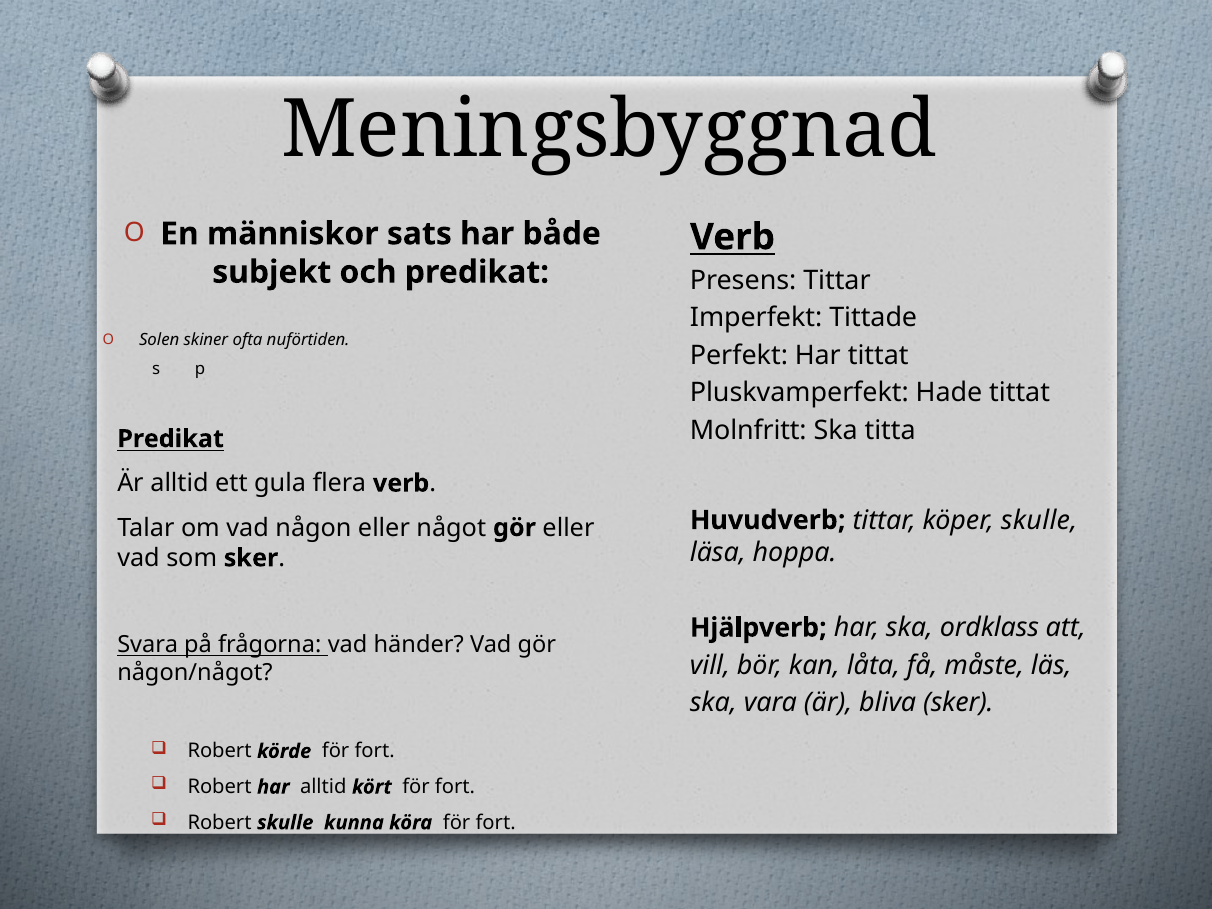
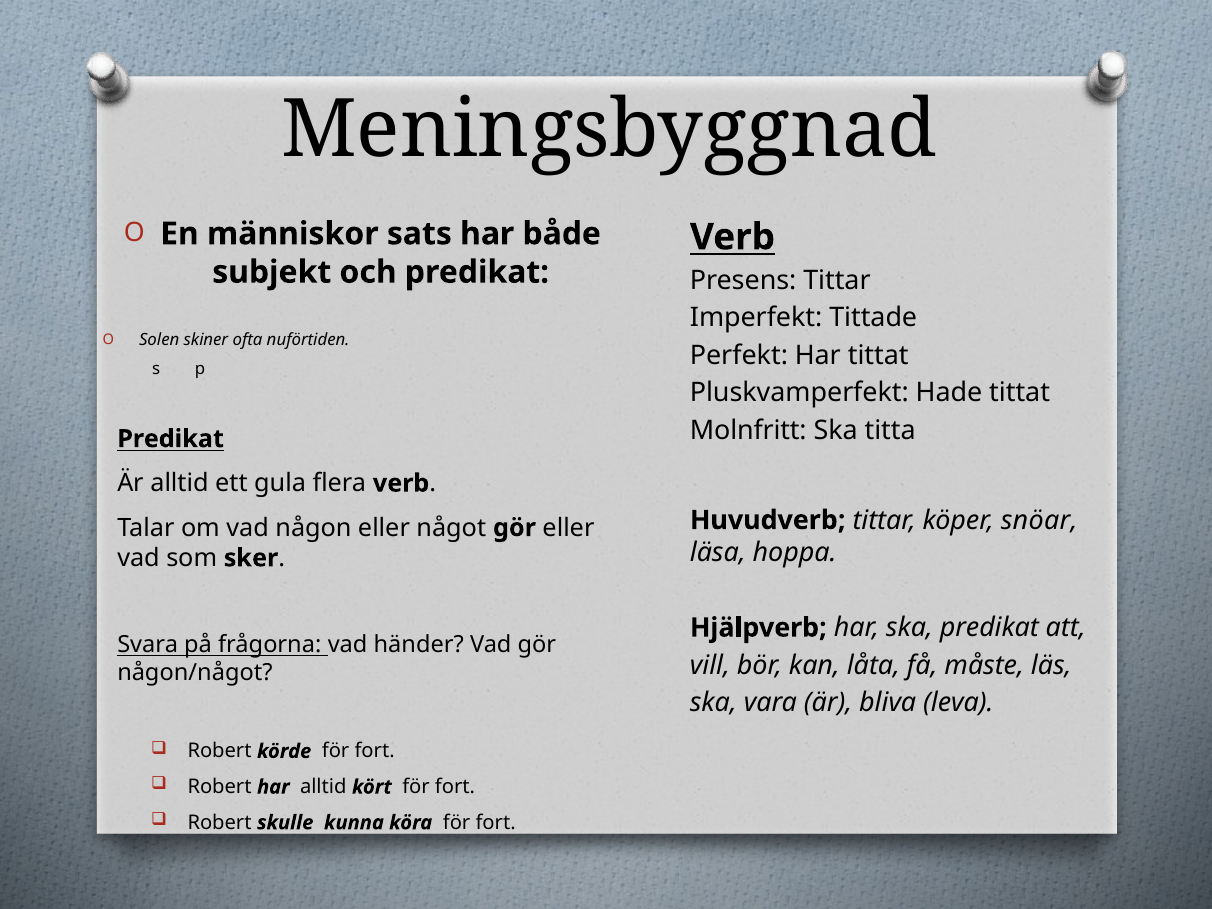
köper skulle: skulle -> snöar
ska ordklass: ordklass -> predikat
bliva sker: sker -> leva
